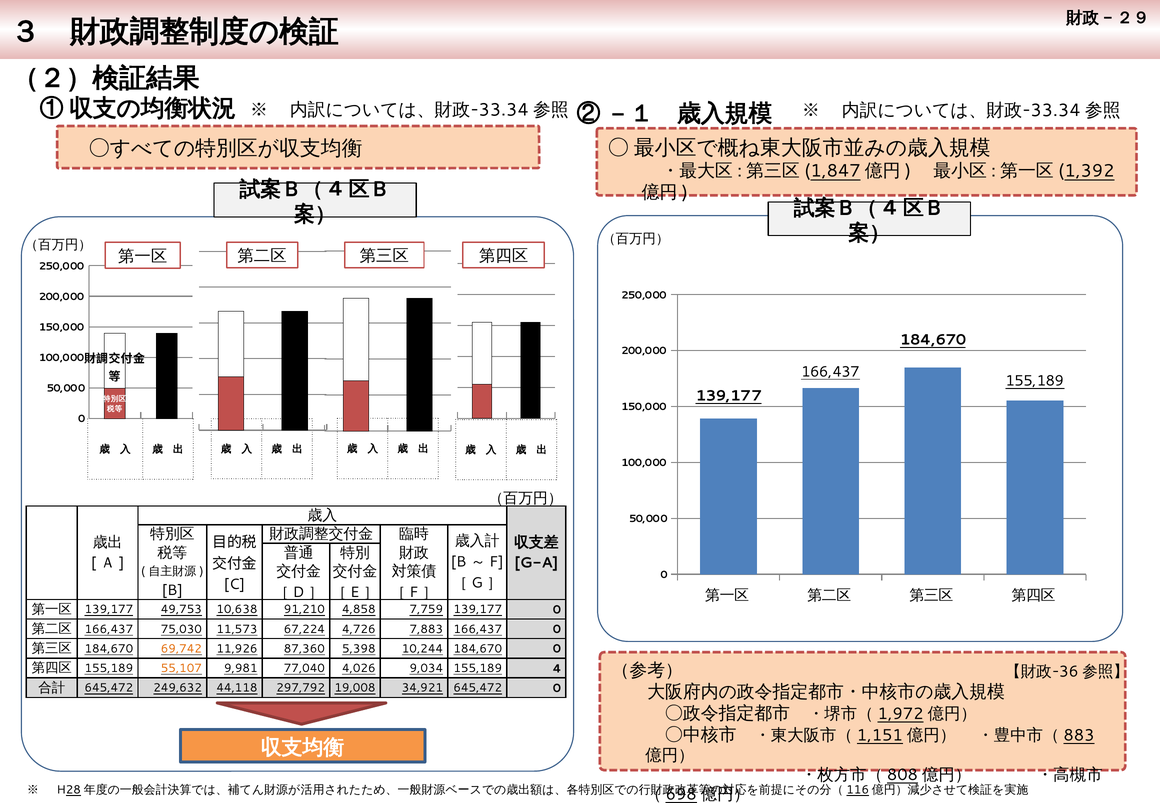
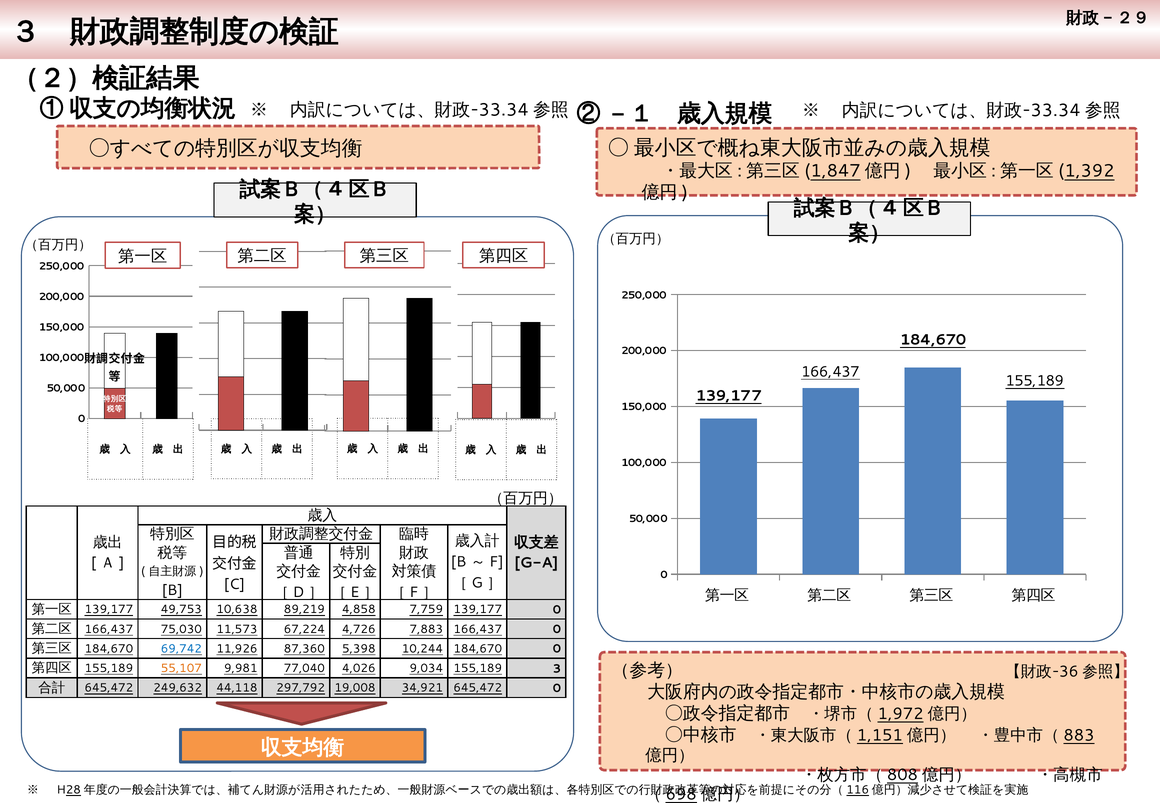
91,210: 91,210 -> 89,219
69,742 colour: orange -> blue
4: 4 -> 3
